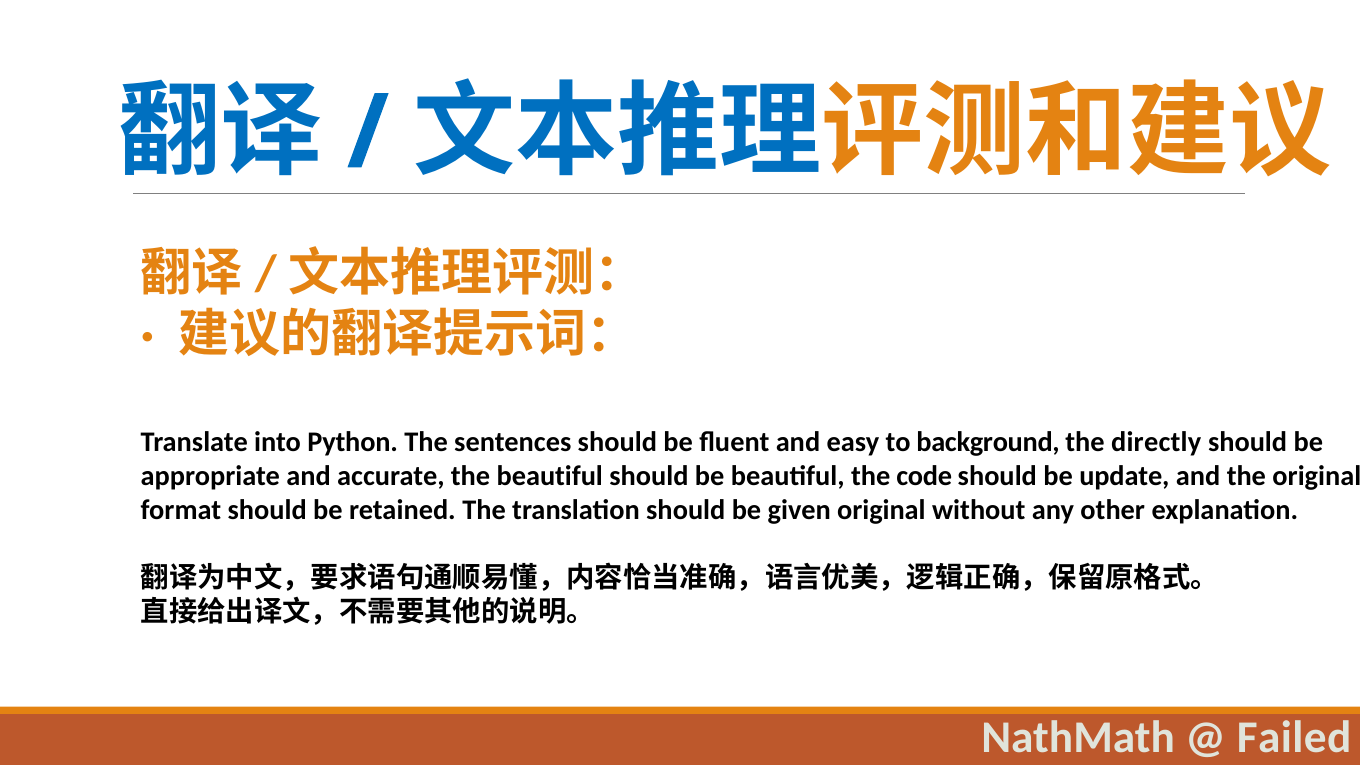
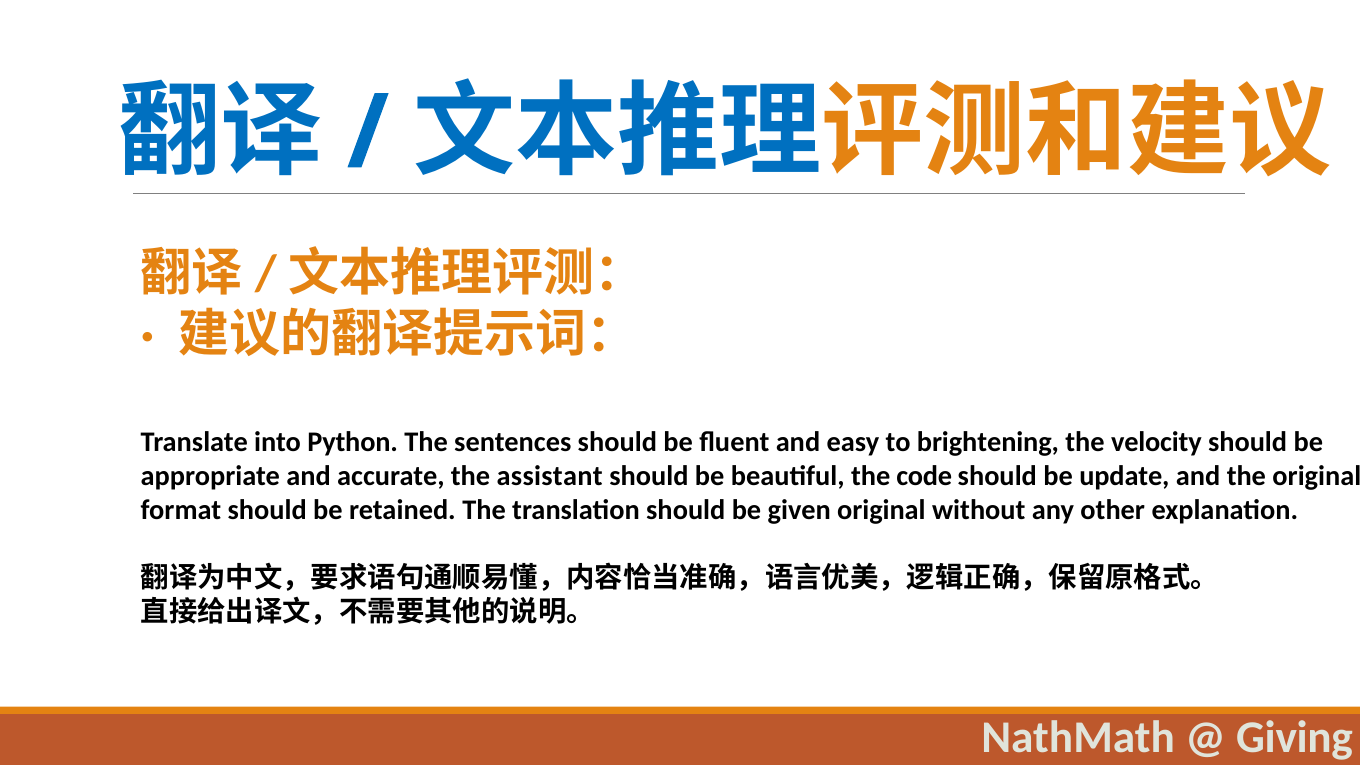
background: background -> brightening
directly: directly -> velocity
the beautiful: beautiful -> assistant
Failed: Failed -> Giving
